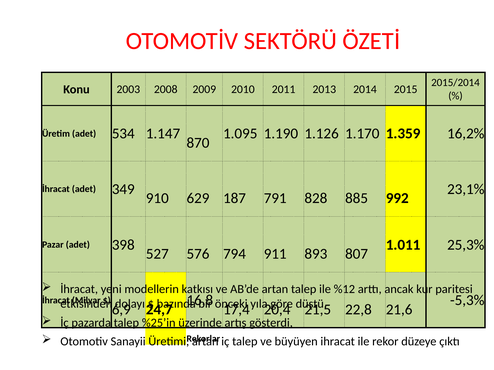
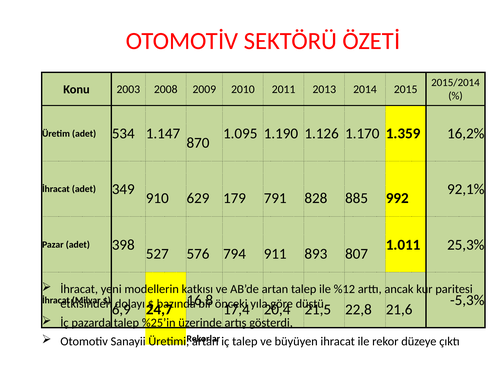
23,1%: 23,1% -> 92,1%
187: 187 -> 179
